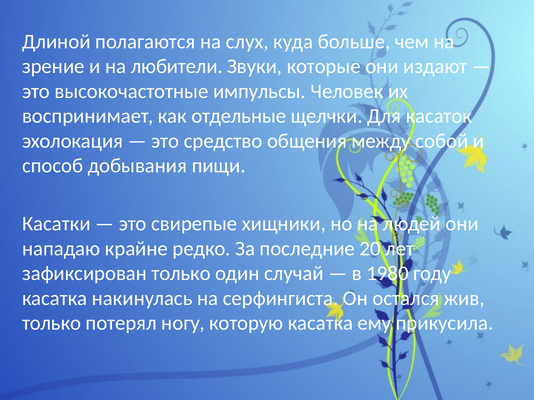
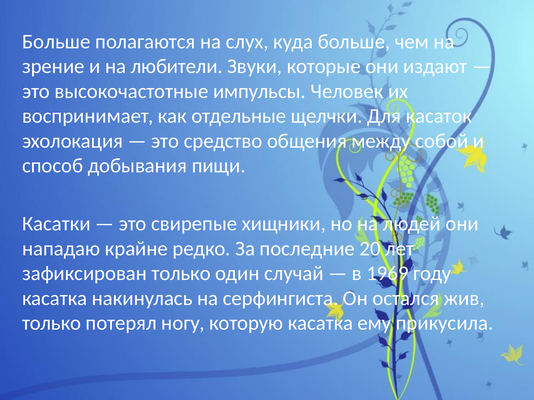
Длиной at (56, 42): Длиной -> Больше
1980: 1980 -> 1969
